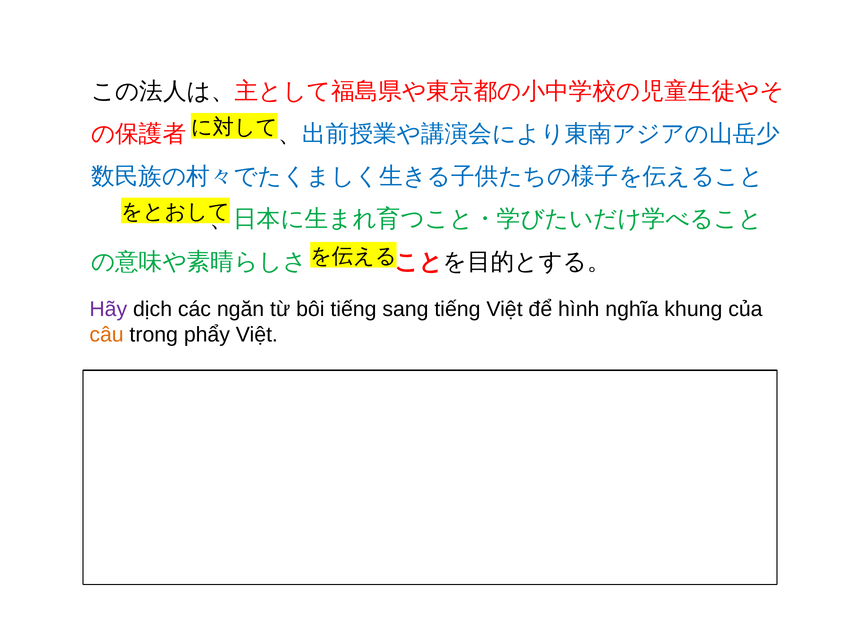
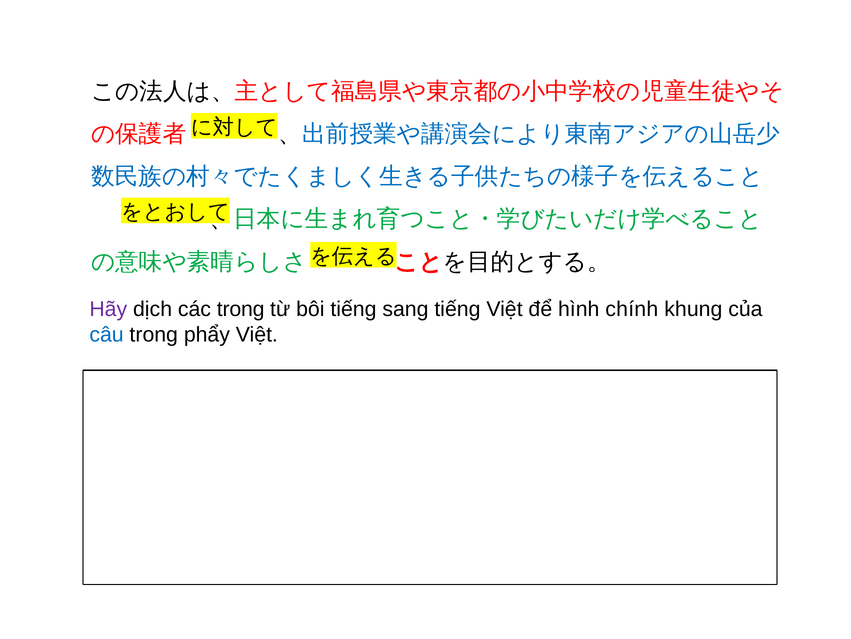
các ngăn: ngăn -> trong
nghĩa: nghĩa -> chính
câu colour: orange -> blue
